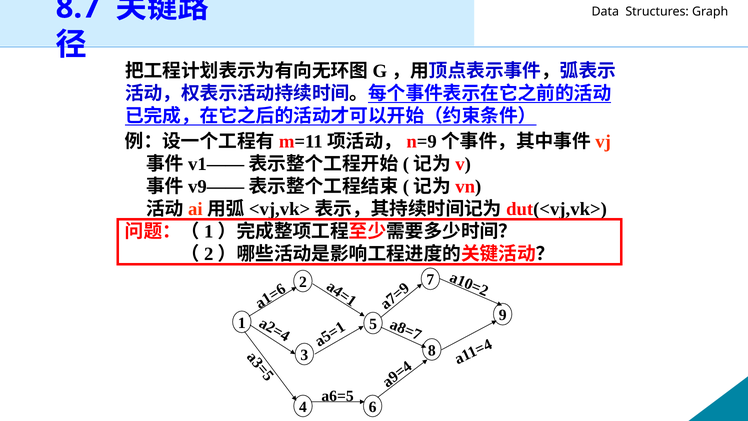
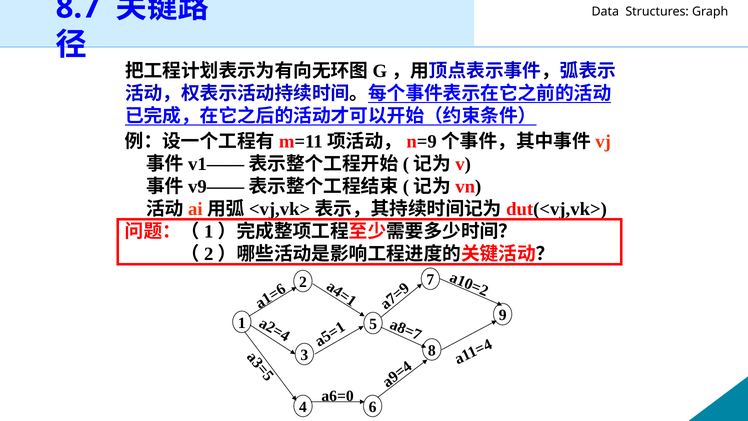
a6=5: a6=5 -> a6=0
